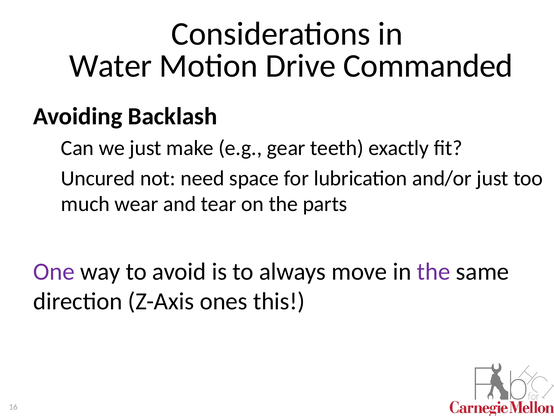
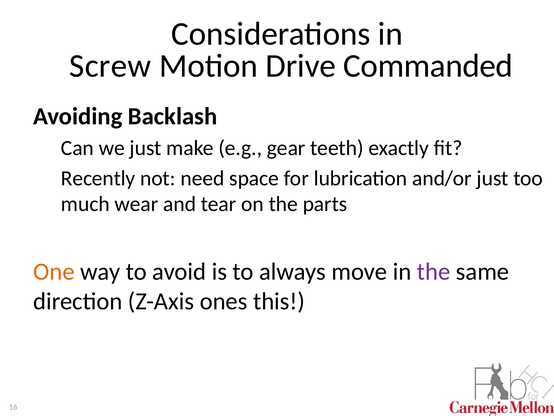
Water: Water -> Screw
Uncured: Uncured -> Recently
One colour: purple -> orange
